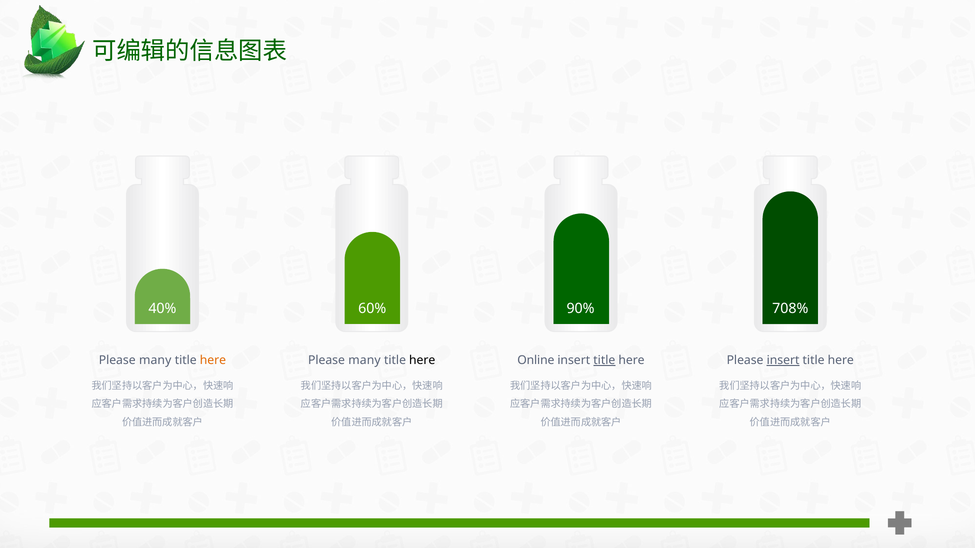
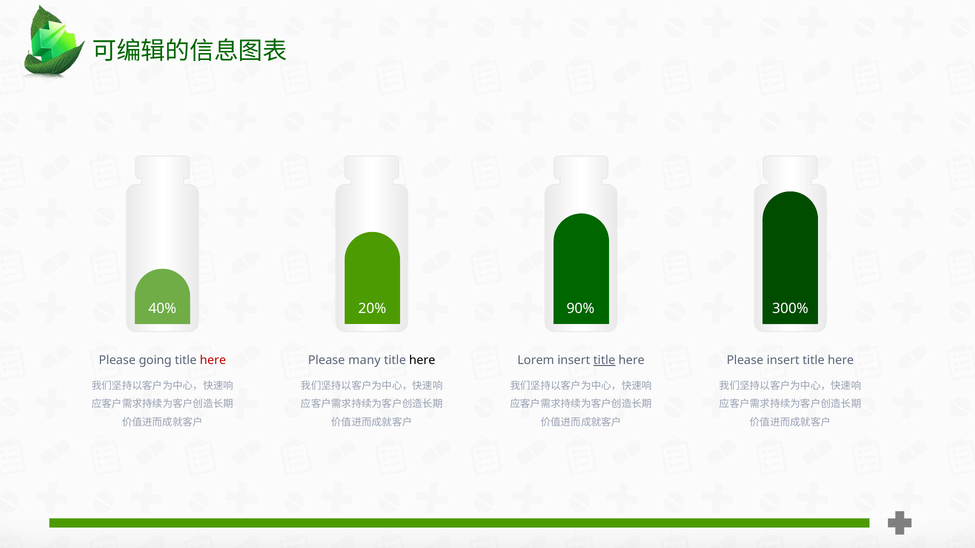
60%: 60% -> 20%
708%: 708% -> 300%
many at (155, 361): many -> going
here at (213, 361) colour: orange -> red
Online: Online -> Lorem
insert at (783, 361) underline: present -> none
